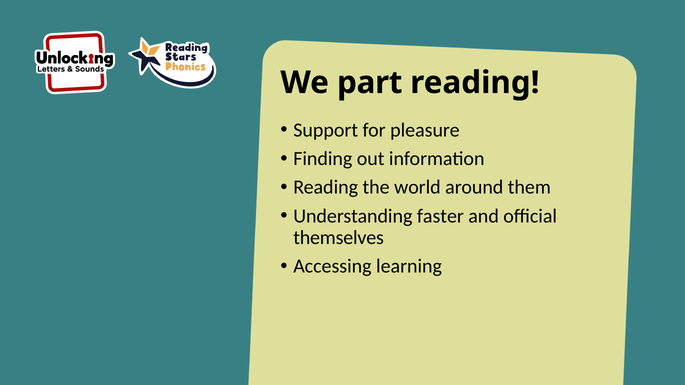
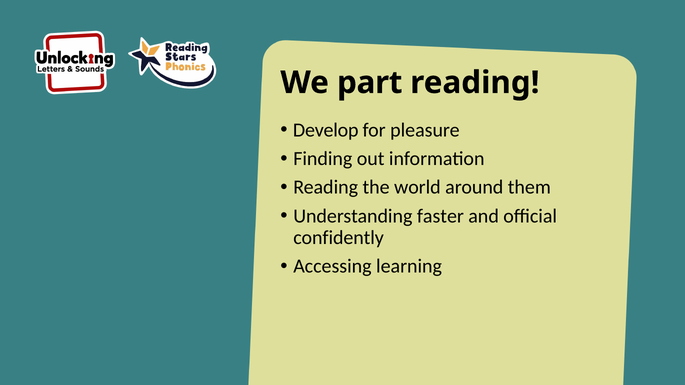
Support: Support -> Develop
themselves: themselves -> confidently
